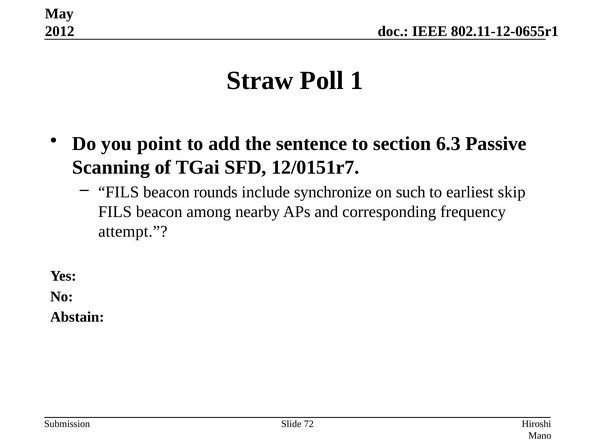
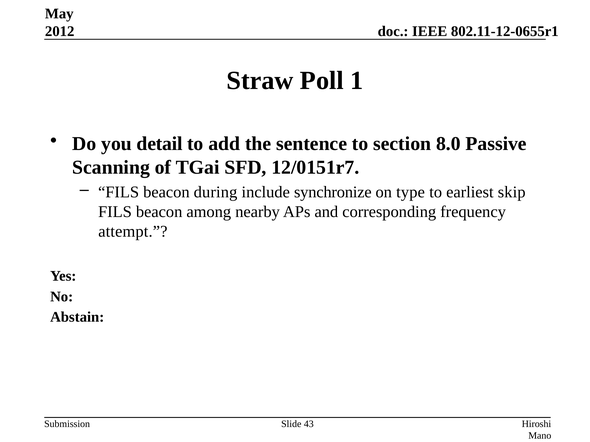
point: point -> detail
6.3: 6.3 -> 8.0
rounds: rounds -> during
such: such -> type
72: 72 -> 43
